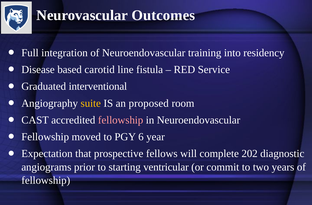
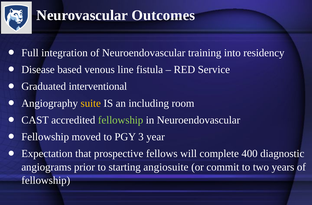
carotid: carotid -> venous
proposed: proposed -> including
fellowship at (121, 120) colour: pink -> light green
6: 6 -> 3
202: 202 -> 400
ventricular: ventricular -> angiosuite
